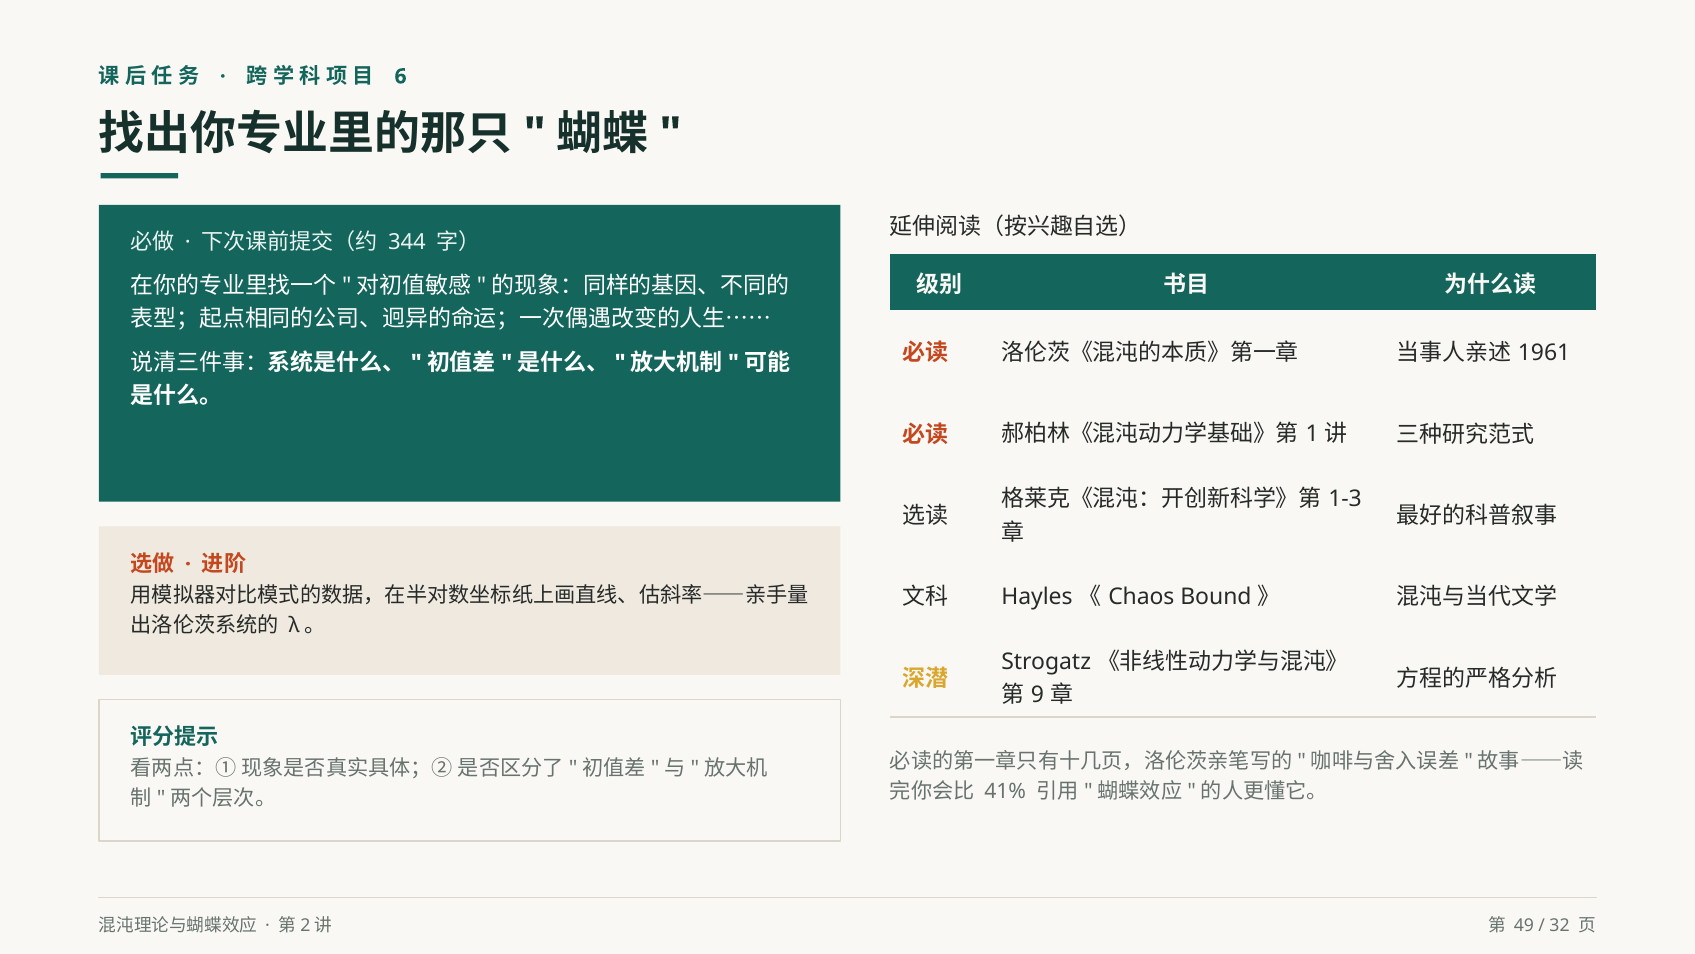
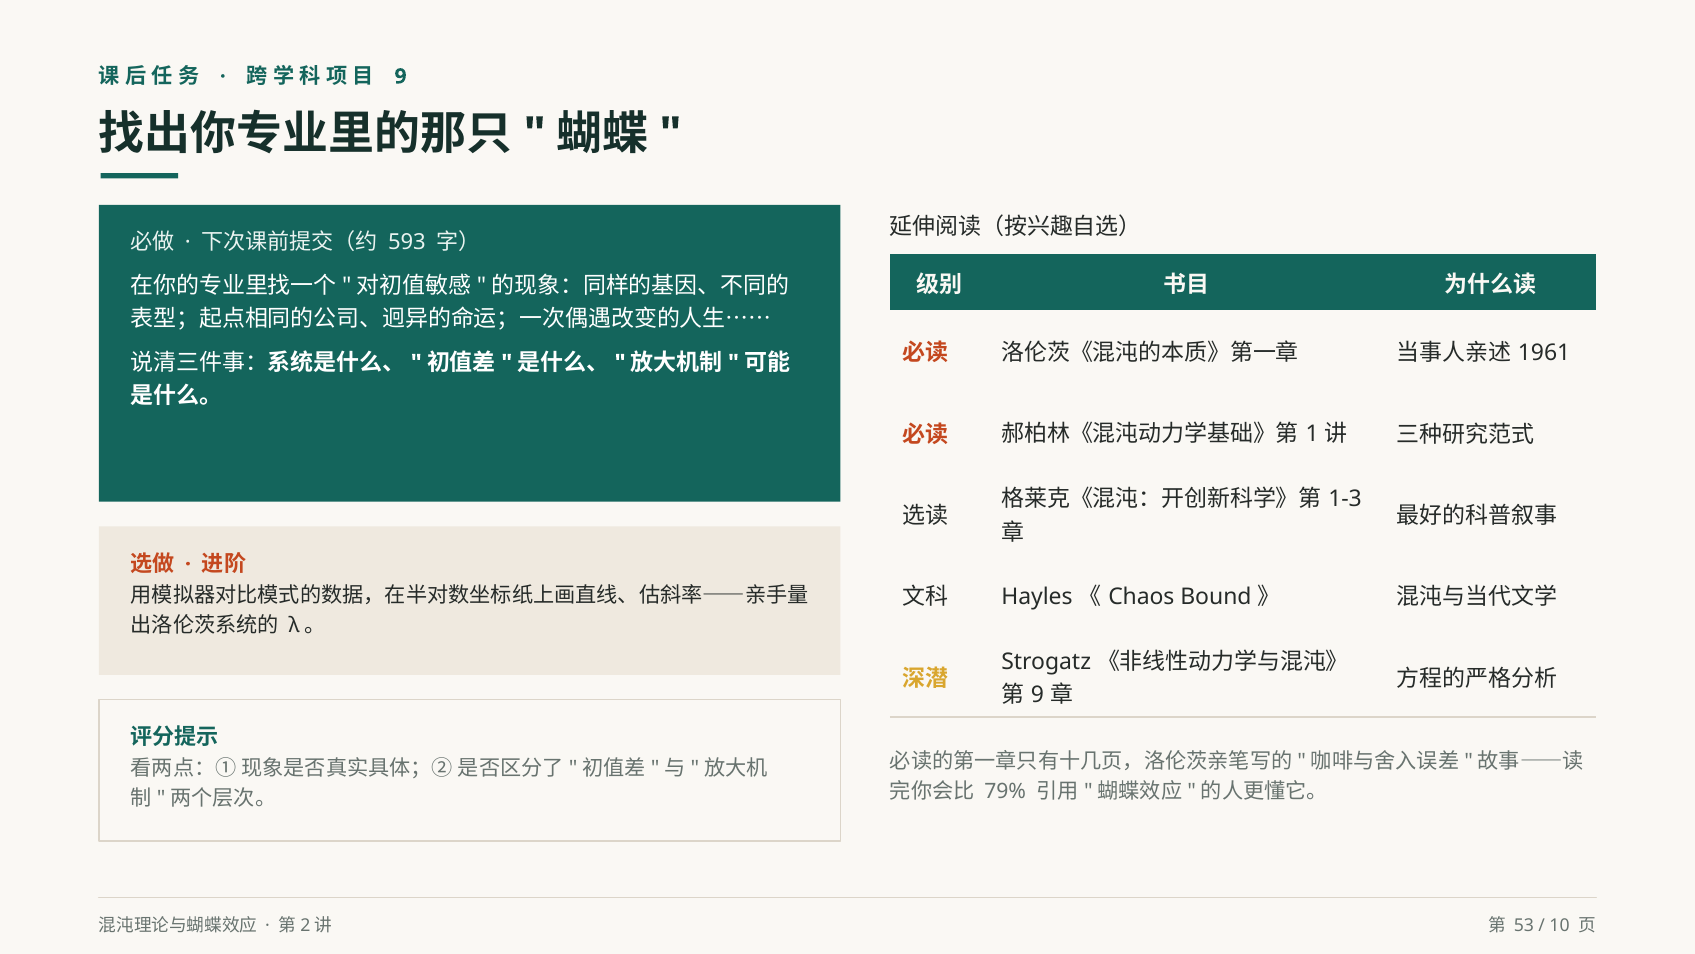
6 at (401, 76): 6 -> 9
344: 344 -> 593
41%: 41% -> 79%
49: 49 -> 53
32: 32 -> 10
